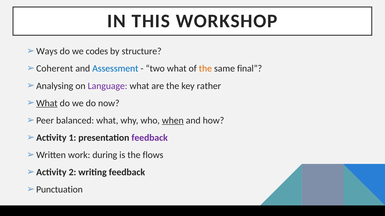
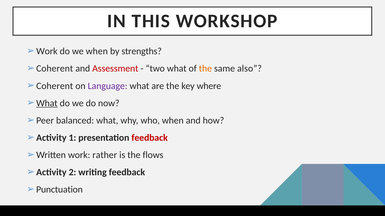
Ways at (47, 51): Ways -> Work
we codes: codes -> when
structure: structure -> strengths
Assessment colour: blue -> red
final: final -> also
Analysing at (55, 86): Analysing -> Coherent
rather: rather -> where
when at (173, 121) underline: present -> none
feedback at (150, 138) colour: purple -> red
during: during -> rather
